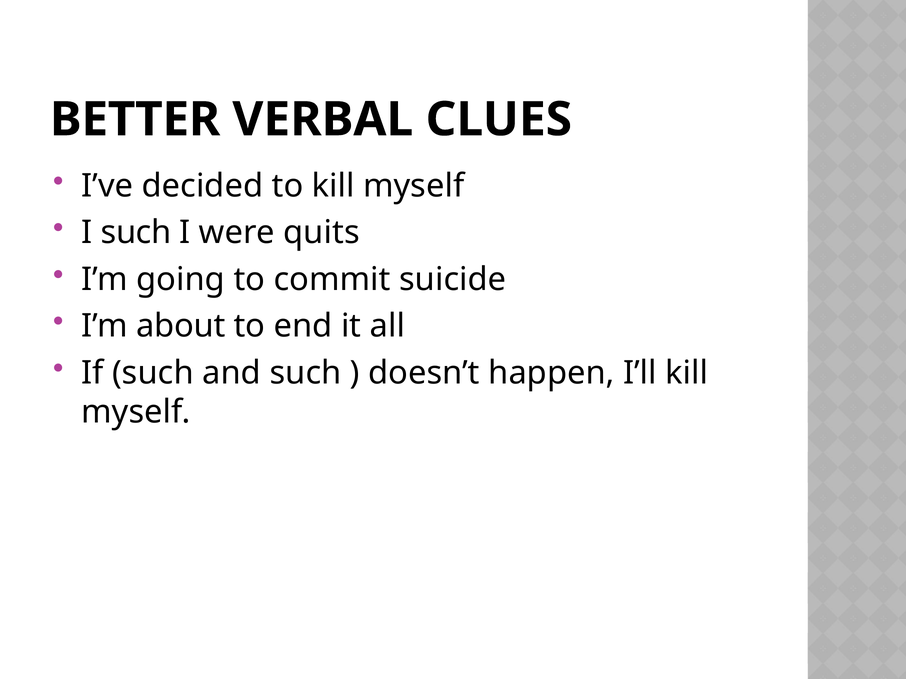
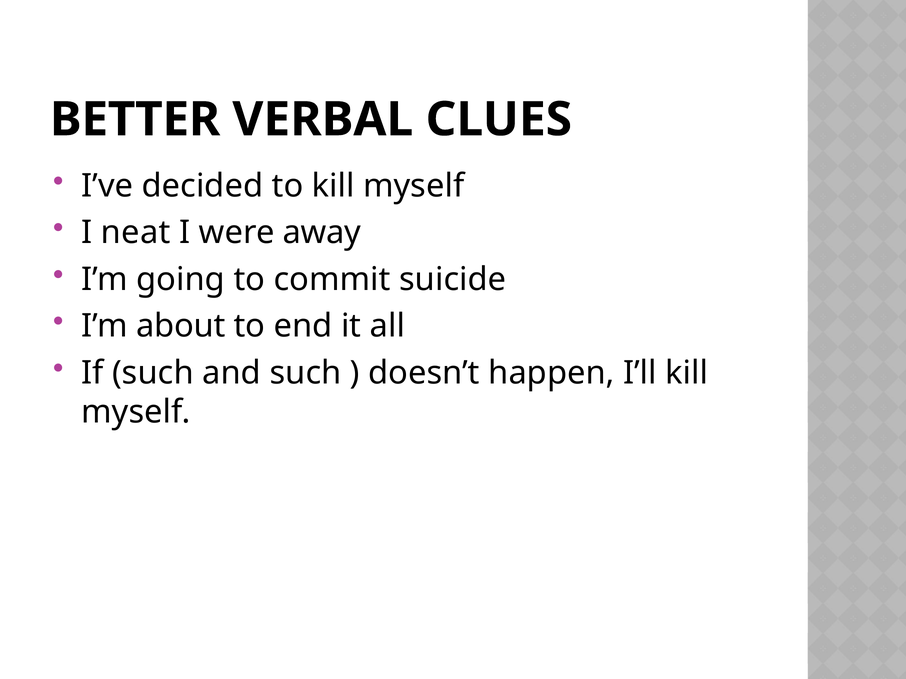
I such: such -> neat
quits: quits -> away
